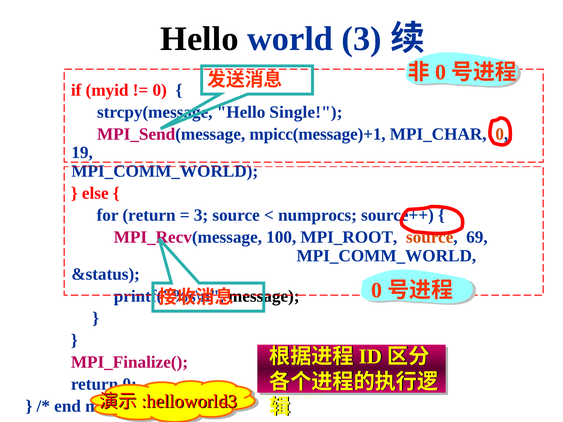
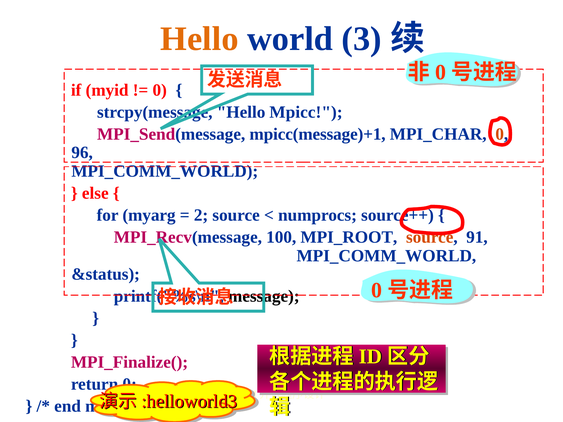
Hello at (199, 39) colour: black -> orange
Single: Single -> Mpicc
19: 19 -> 96
for return: return -> myarg
3 at (201, 215): 3 -> 2
69: 69 -> 91
